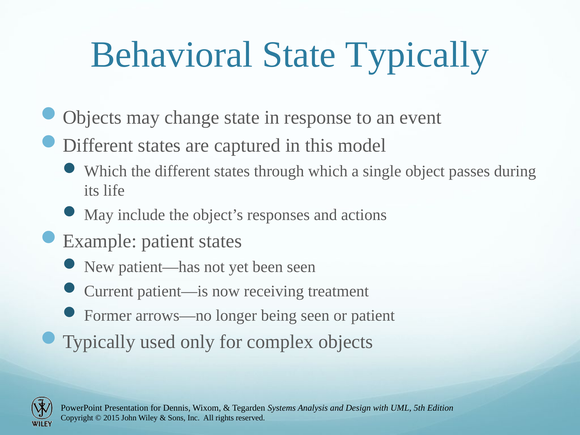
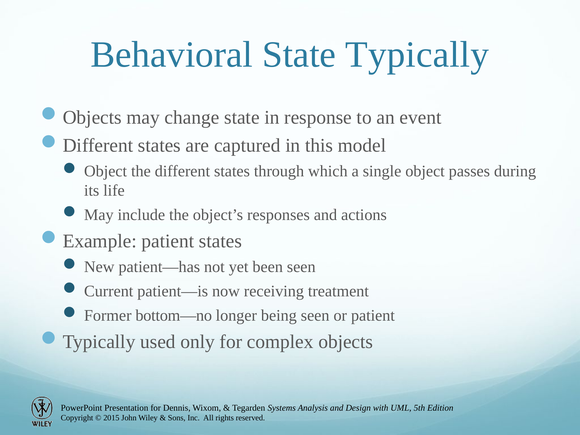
Which at (106, 171): Which -> Object
arrows—no: arrows—no -> bottom—no
